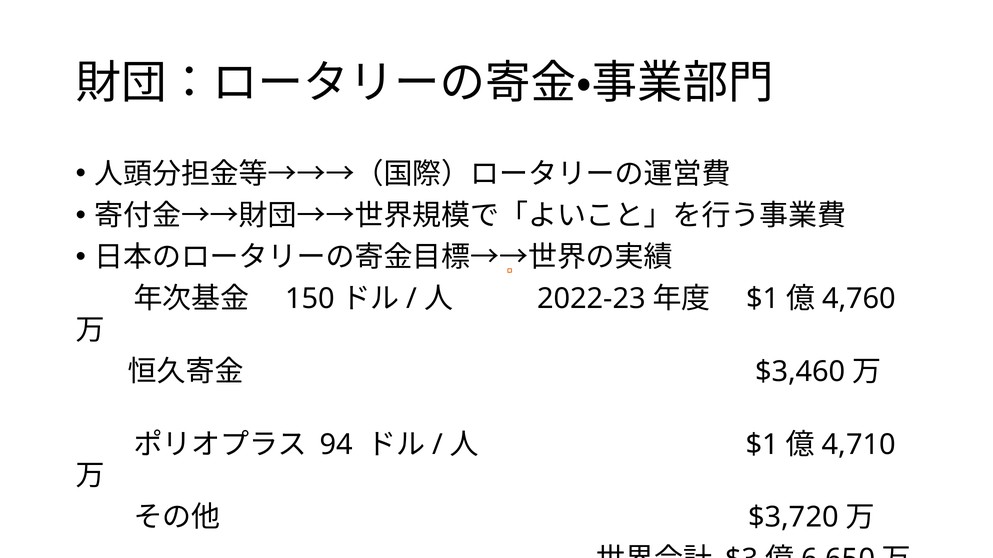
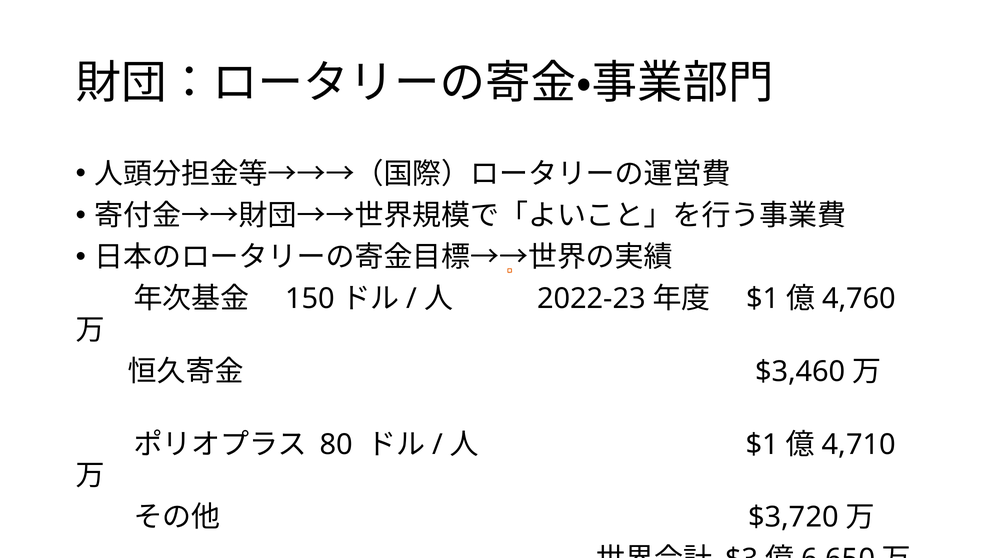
94: 94 -> 80
